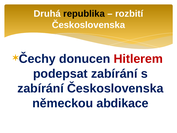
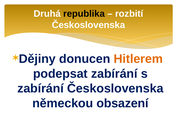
Čechy: Čechy -> Dějiny
Hitlerem colour: red -> orange
abdikace: abdikace -> obsazení
